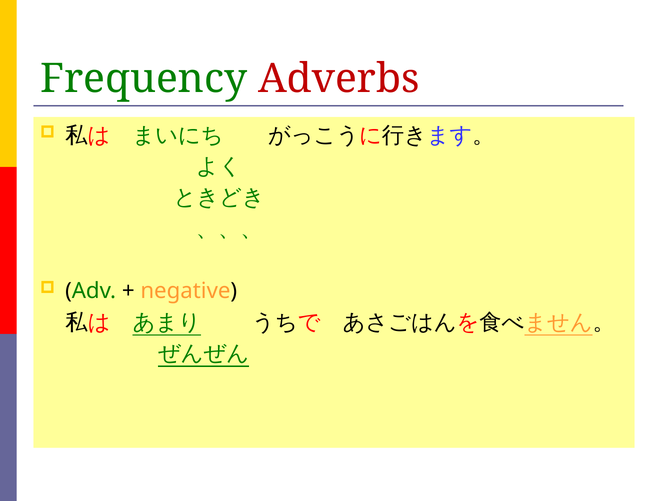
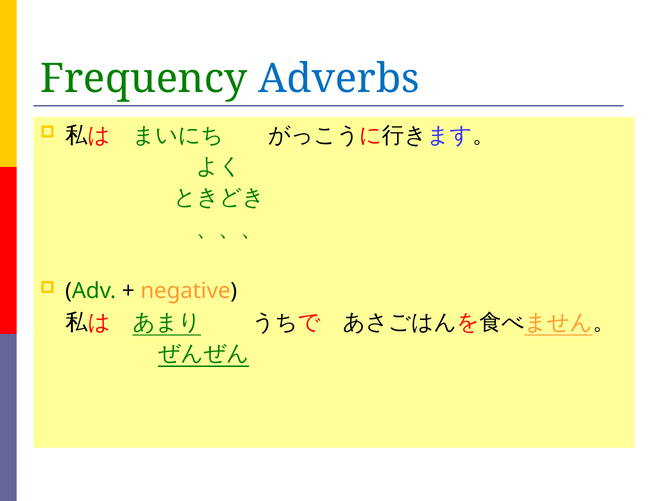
Adverbs colour: red -> blue
